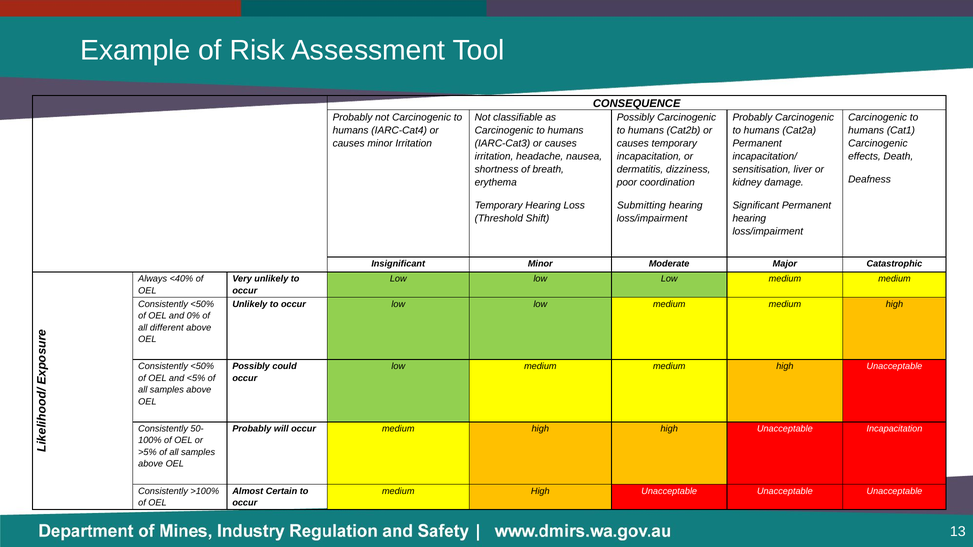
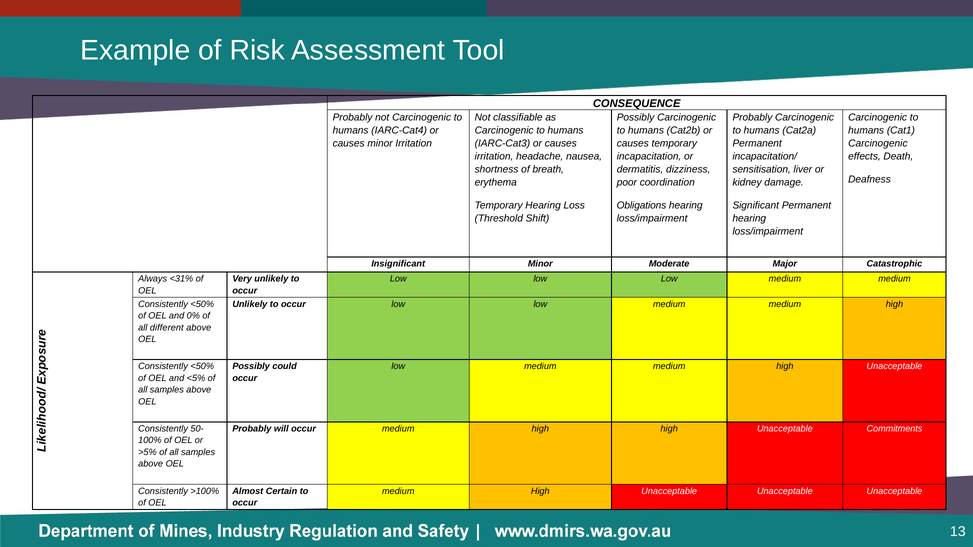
Submitting: Submitting -> Obligations
<40%: <40% -> <31%
Unacceptable Incapacitation: Incapacitation -> Commitments
